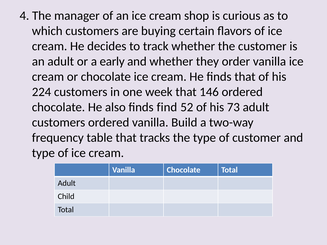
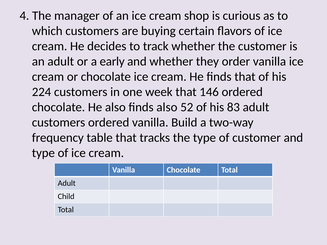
finds find: find -> also
73: 73 -> 83
